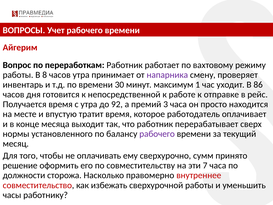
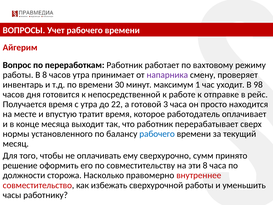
86: 86 -> 98
92: 92 -> 22
премий: премий -> готовой
рабочего at (157, 134) colour: purple -> blue
эти 7: 7 -> 8
